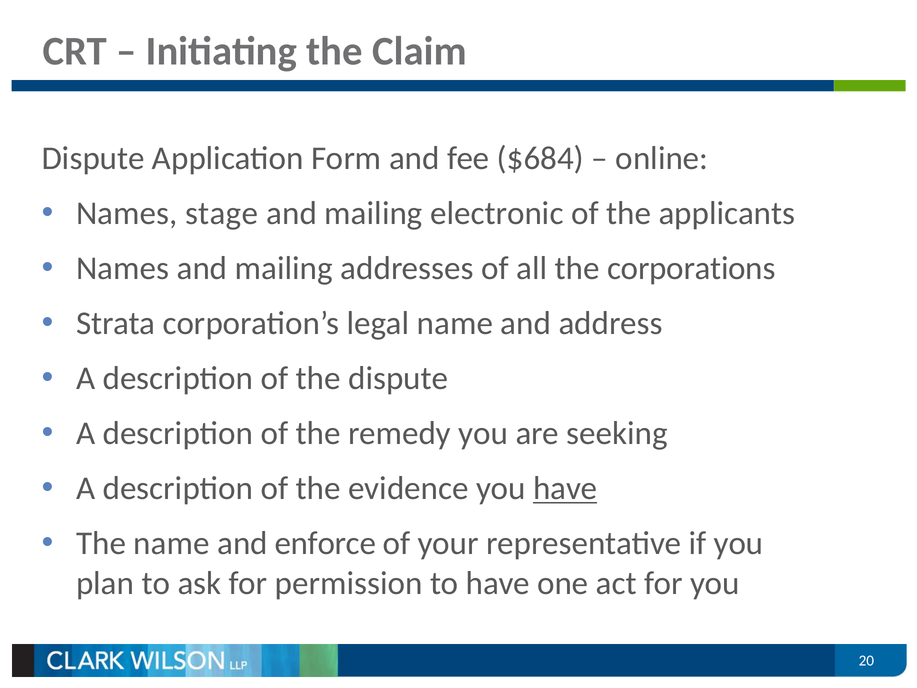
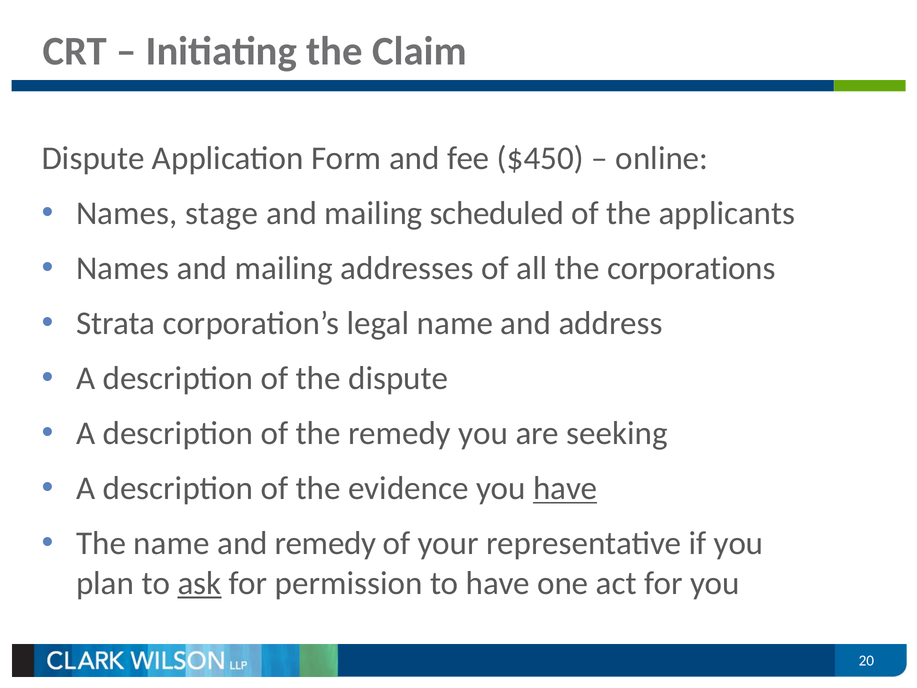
$684: $684 -> $450
electronic: electronic -> scheduled
and enforce: enforce -> remedy
ask underline: none -> present
